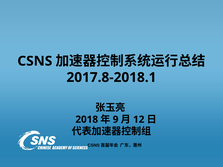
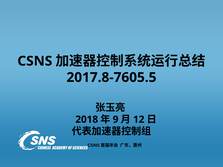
2017.8-2018.1: 2017.8-2018.1 -> 2017.8-7605.5
